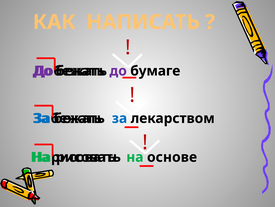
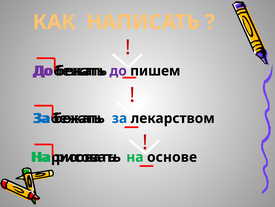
бумаге: бумаге -> пишем
